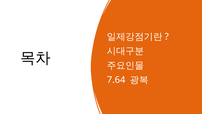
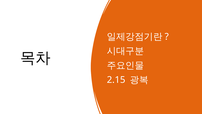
7.64: 7.64 -> 2.15
